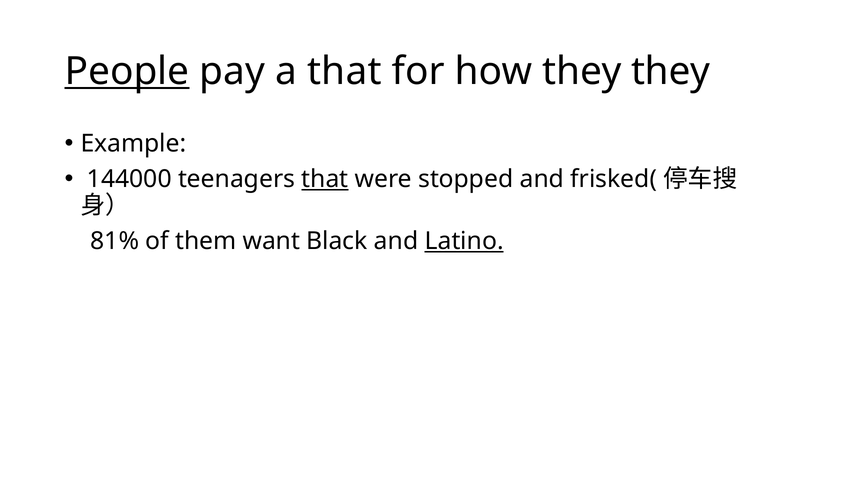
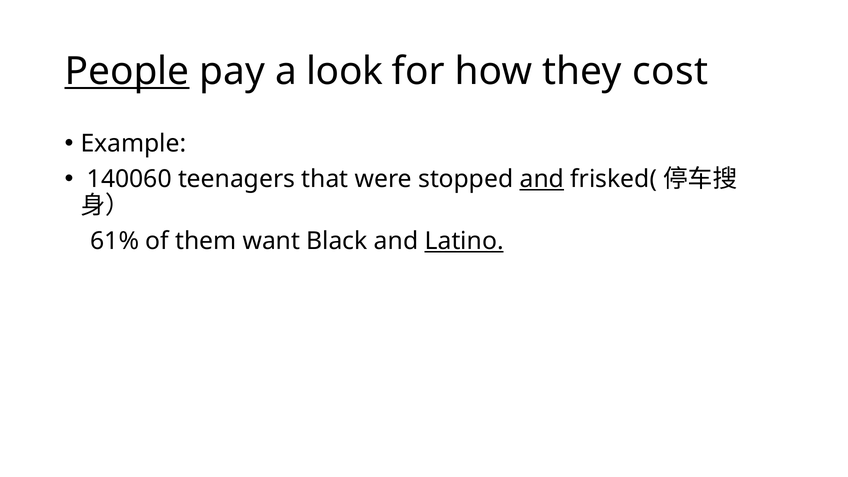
a that: that -> look
they they: they -> cost
144000: 144000 -> 140060
that at (325, 179) underline: present -> none
and at (542, 179) underline: none -> present
81%: 81% -> 61%
